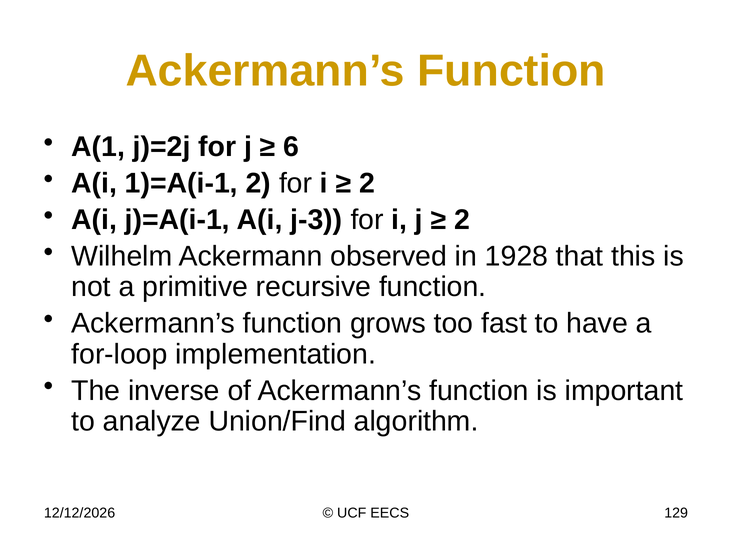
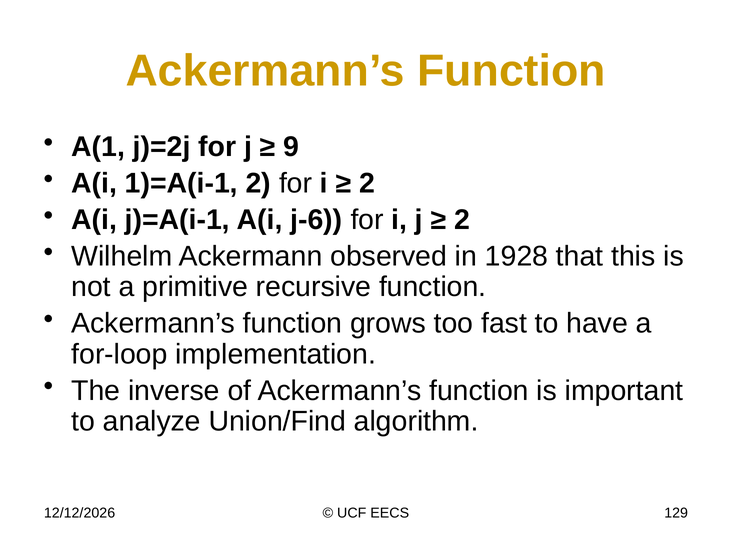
6: 6 -> 9
j-3: j-3 -> j-6
